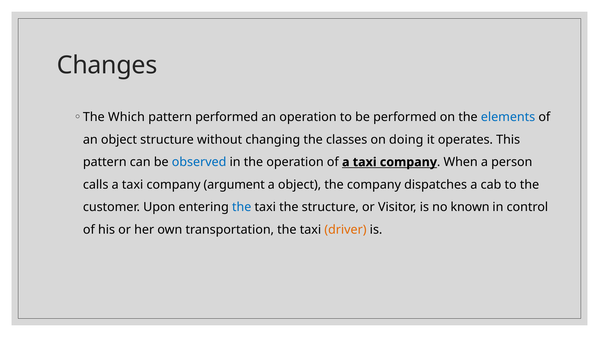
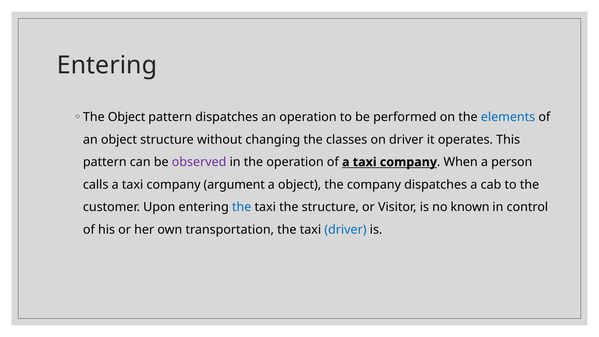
Changes at (107, 65): Changes -> Entering
The Which: Which -> Object
pattern performed: performed -> dispatches
on doing: doing -> driver
observed colour: blue -> purple
driver at (345, 230) colour: orange -> blue
